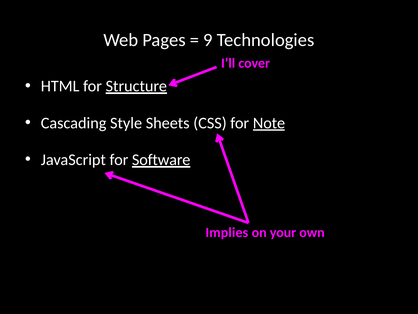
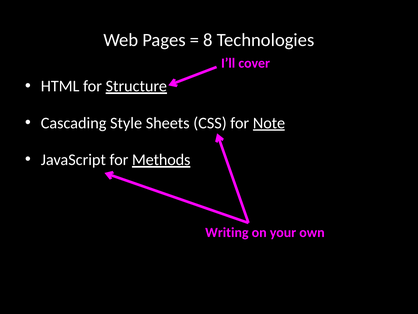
9: 9 -> 8
Software: Software -> Methods
Implies: Implies -> Writing
